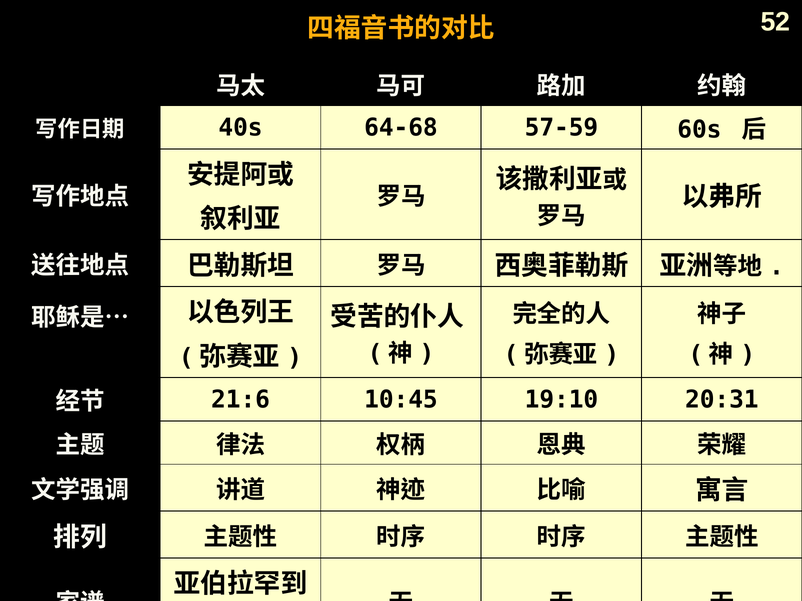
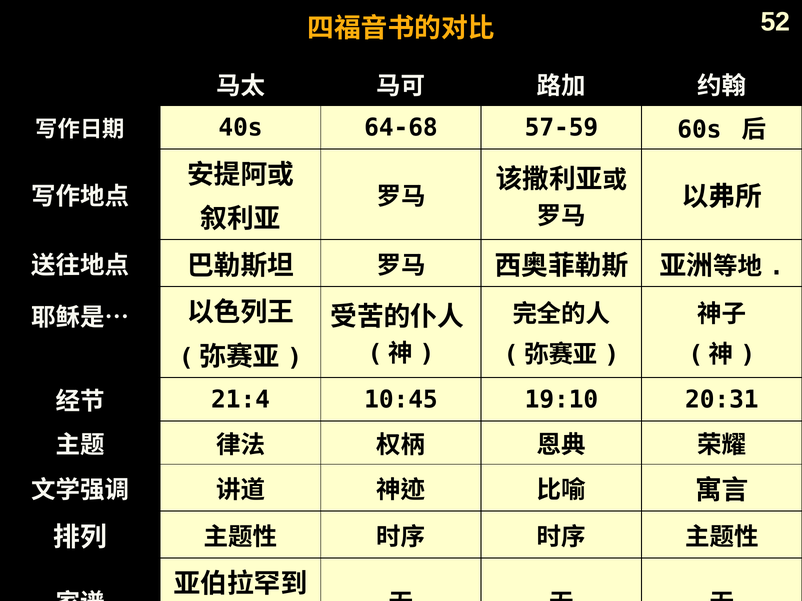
21:6: 21:6 -> 21:4
